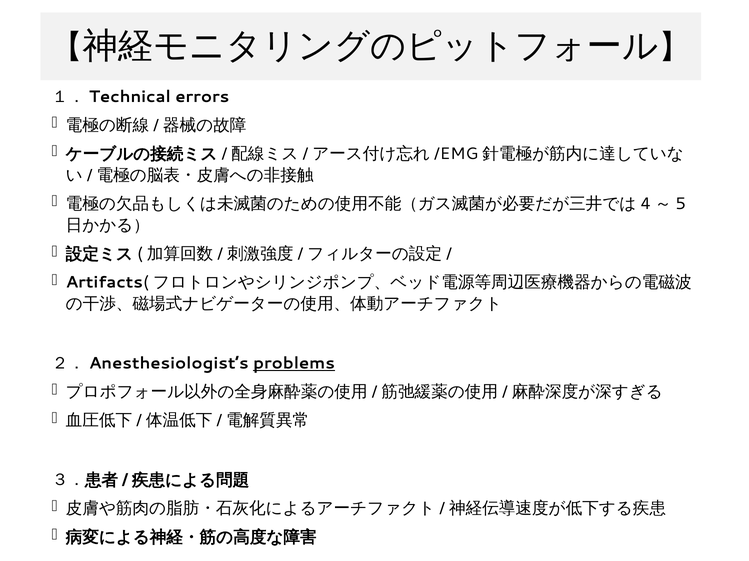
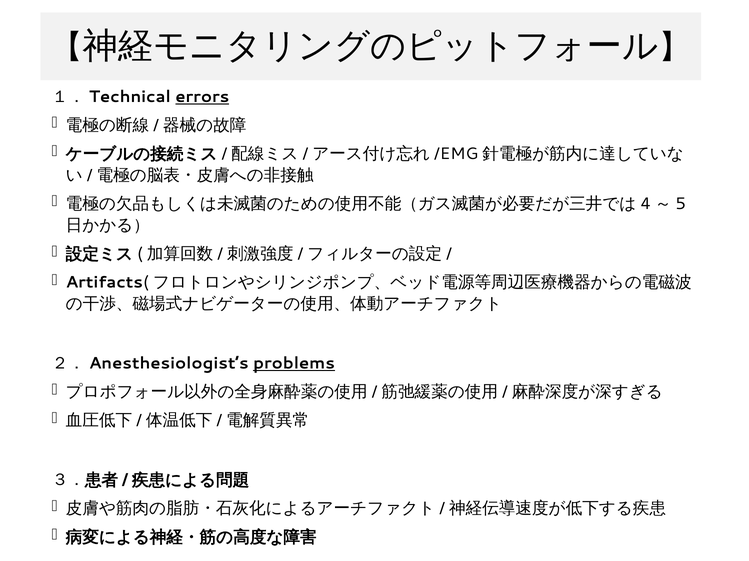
errors underline: none -> present
